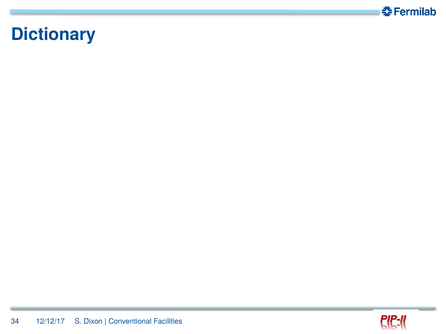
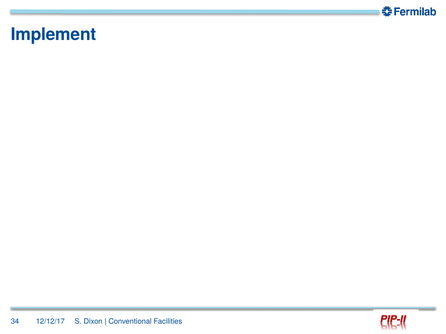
Dictionary: Dictionary -> Implement
